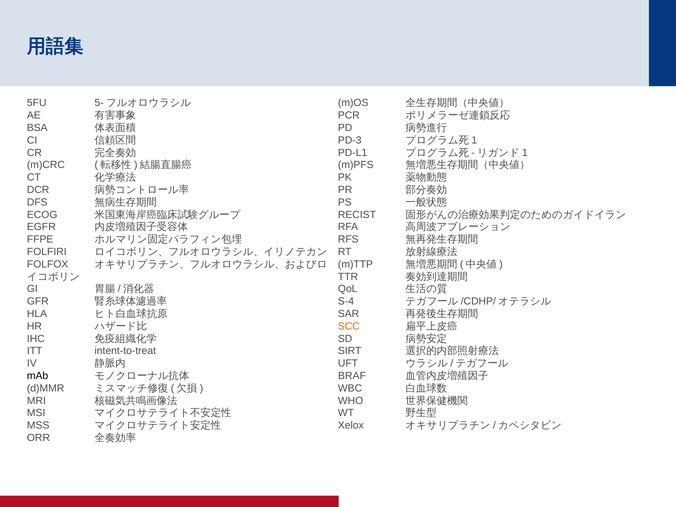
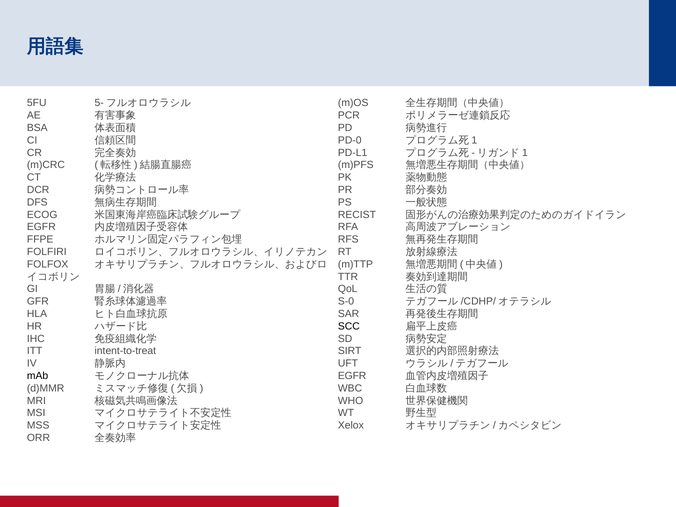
PD-3: PD-3 -> PD-0
S-4: S-4 -> S-0
SCC colour: orange -> black
BRAF at (352, 376): BRAF -> EGFR
